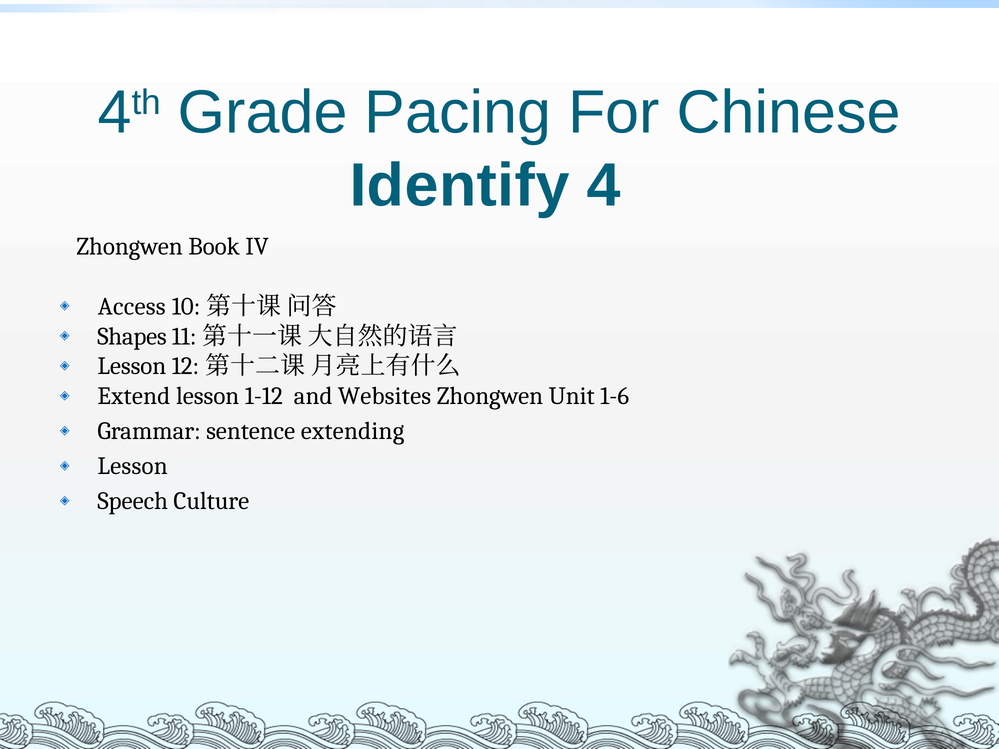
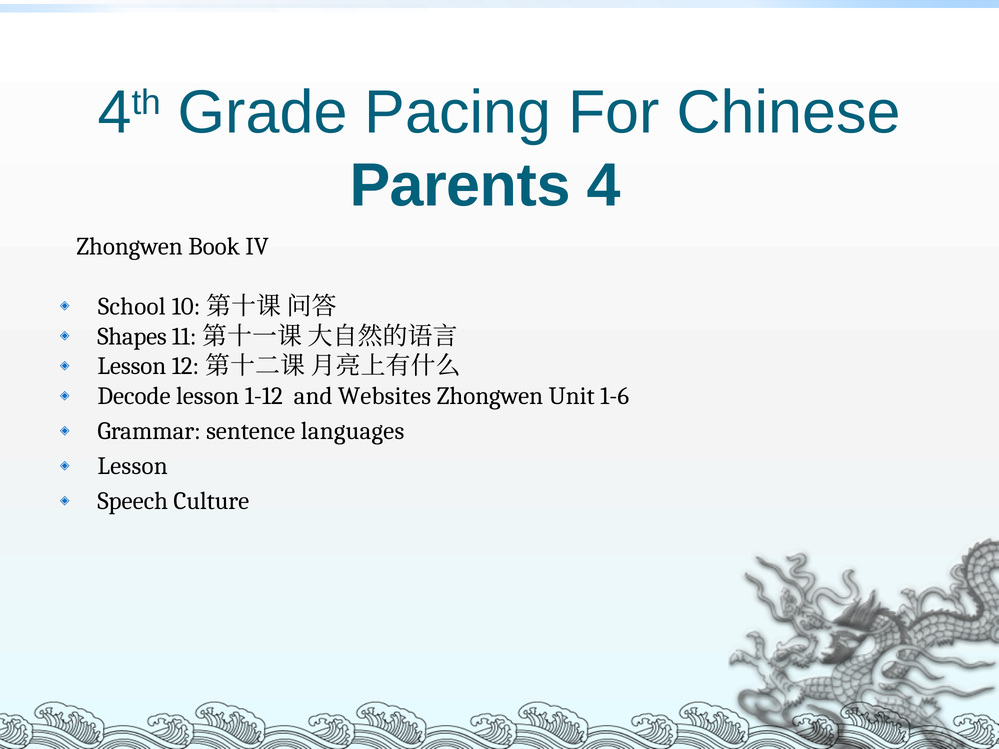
Identify: Identify -> Parents
Access: Access -> School
Extend: Extend -> Decode
extending: extending -> languages
